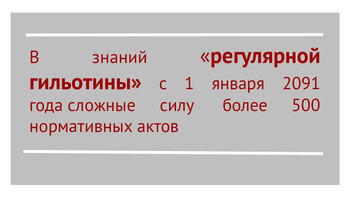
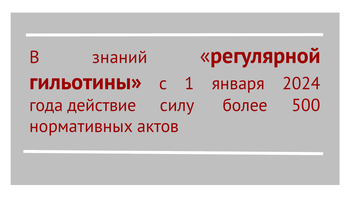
2091: 2091 -> 2024
сложные: сложные -> действие
